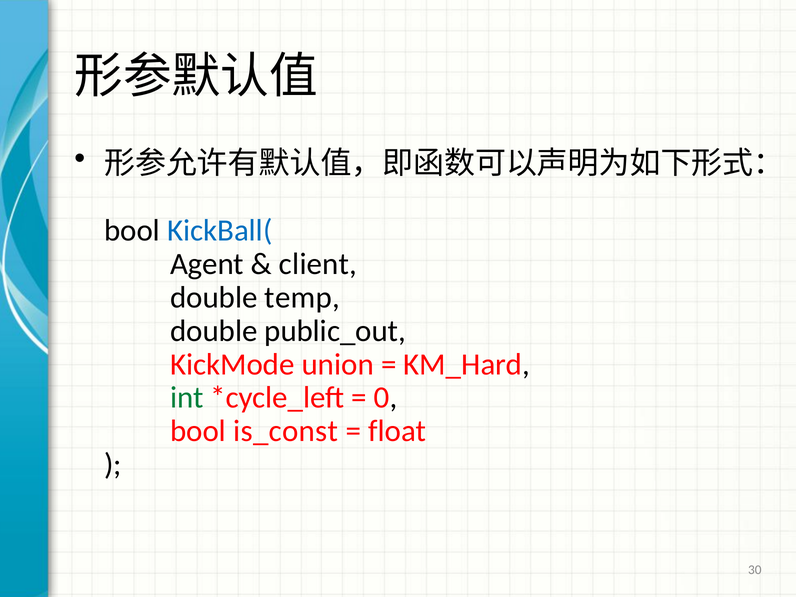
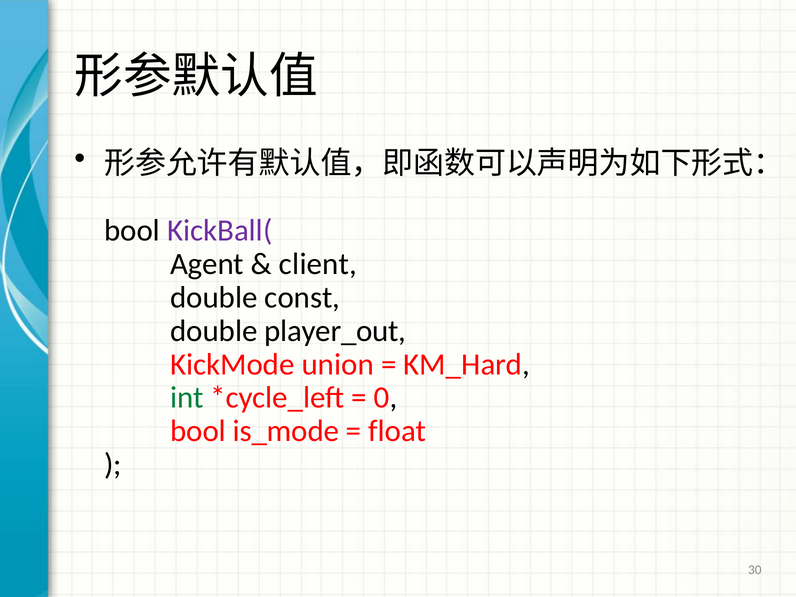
KickBall( colour: blue -> purple
temp: temp -> const
public_out: public_out -> player_out
is_const: is_const -> is_mode
